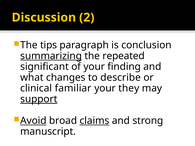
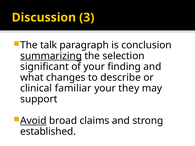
2: 2 -> 3
tips: tips -> talk
repeated: repeated -> selection
support underline: present -> none
claims underline: present -> none
manuscript: manuscript -> established
